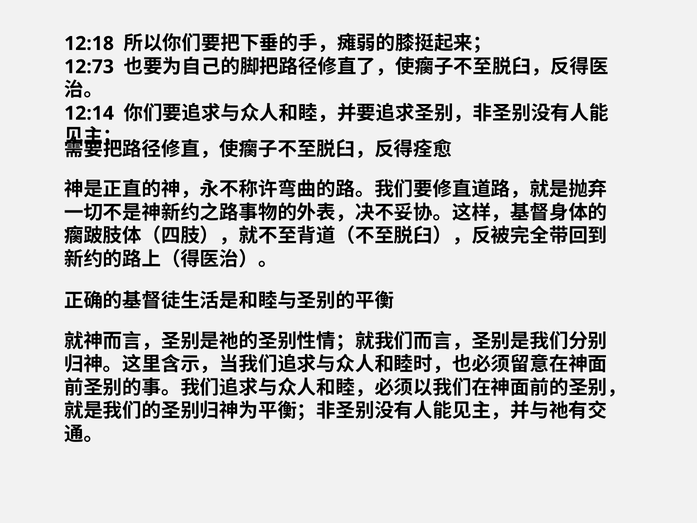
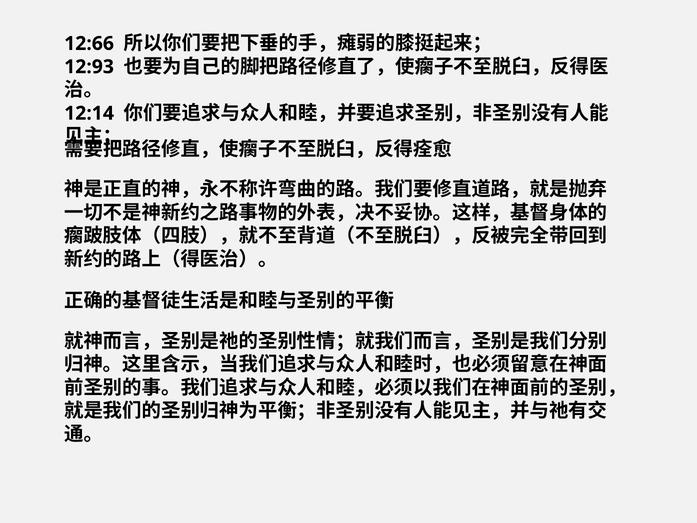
12:18: 12:18 -> 12:66
12:73: 12:73 -> 12:93
